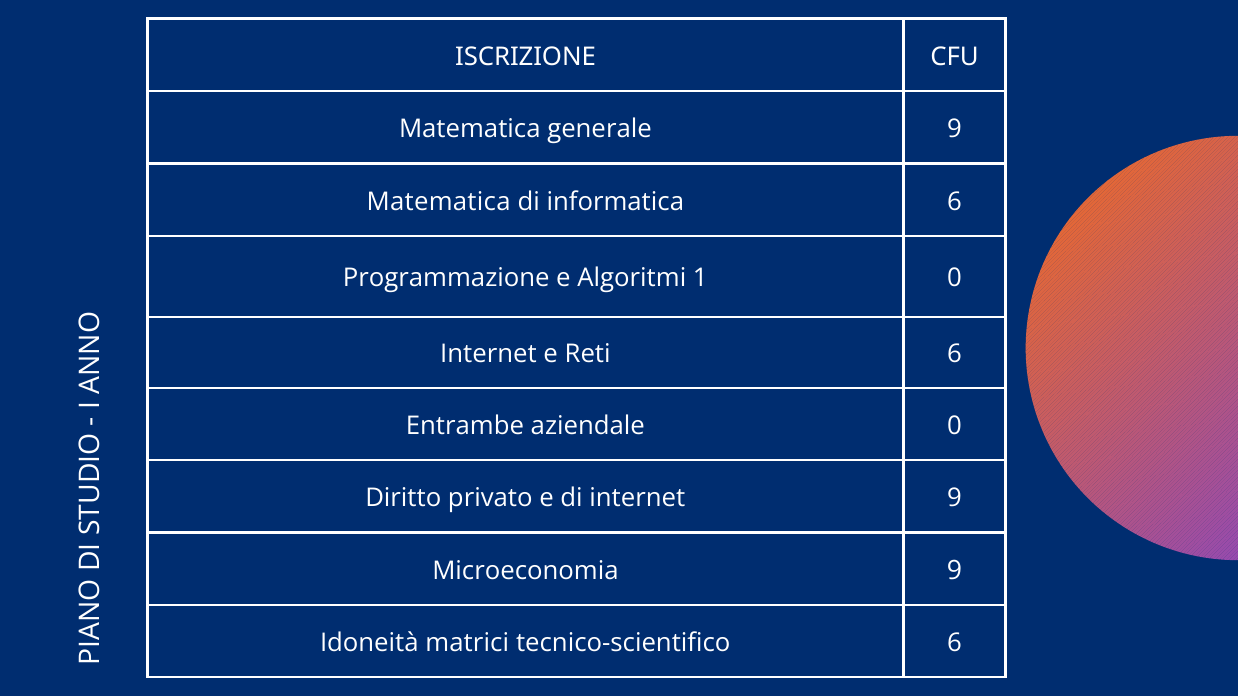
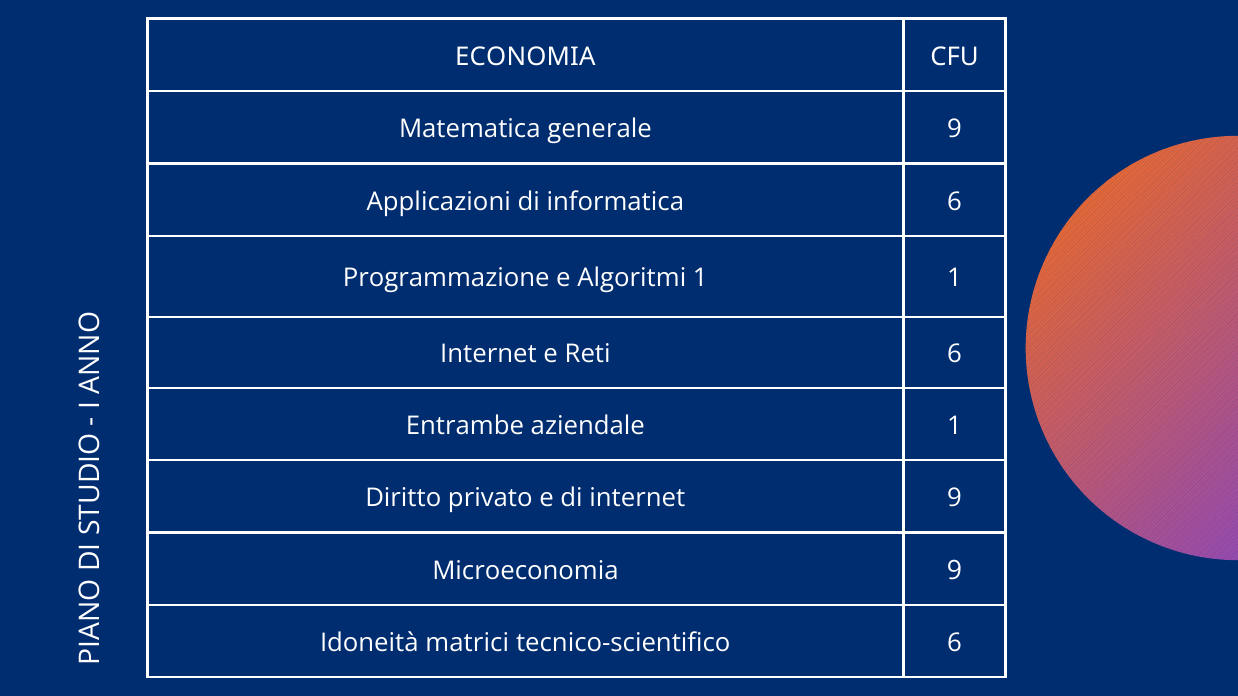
ISCRIZIONE: ISCRIZIONE -> ECONOMIA
Matematica at (439, 202): Matematica -> Applicazioni
1 0: 0 -> 1
aziendale 0: 0 -> 1
